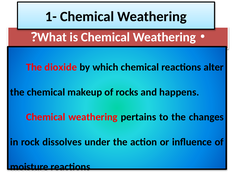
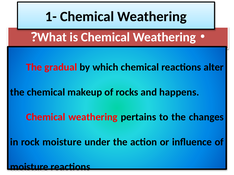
dioxide: dioxide -> gradual
rock dissolves: dissolves -> moisture
